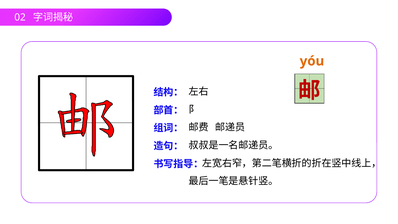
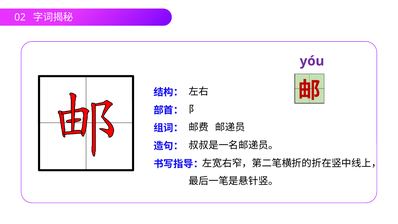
yóu colour: orange -> purple
